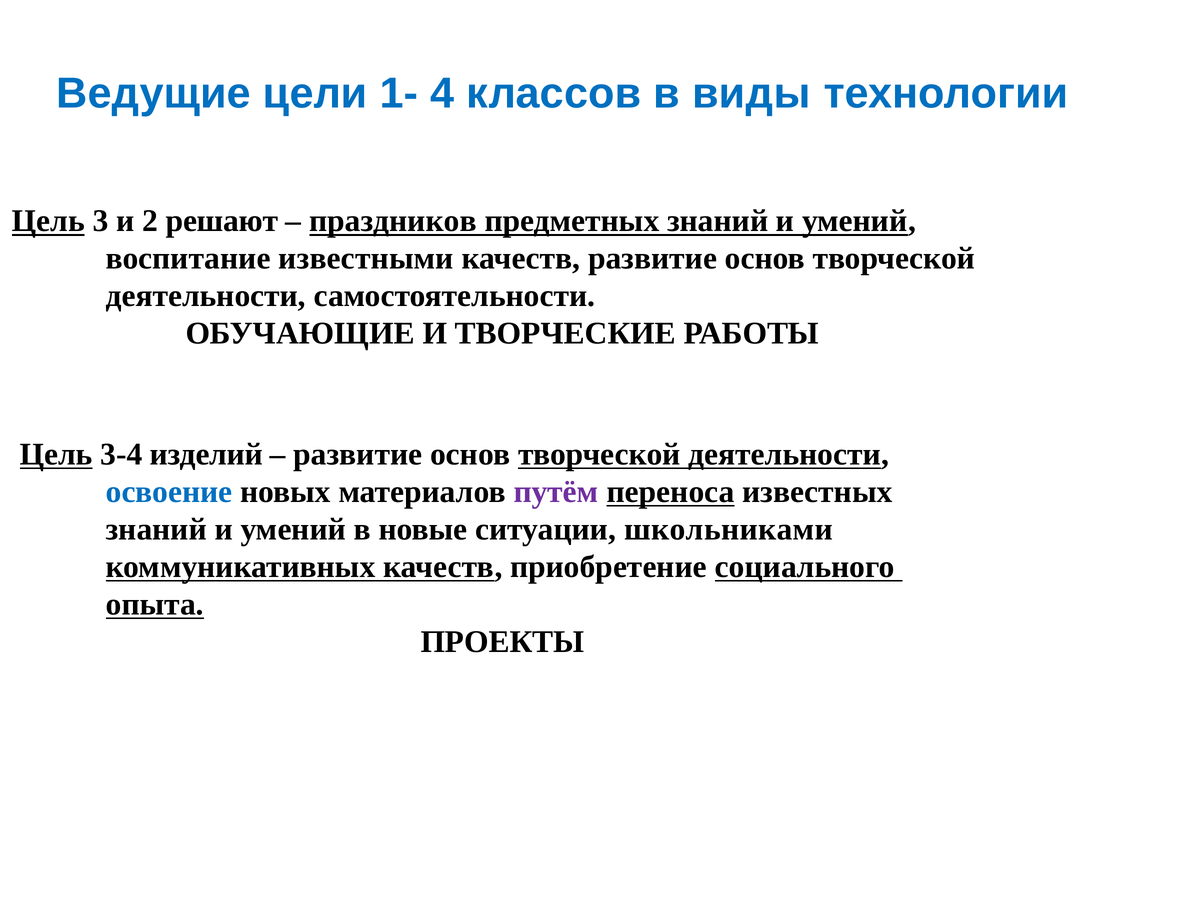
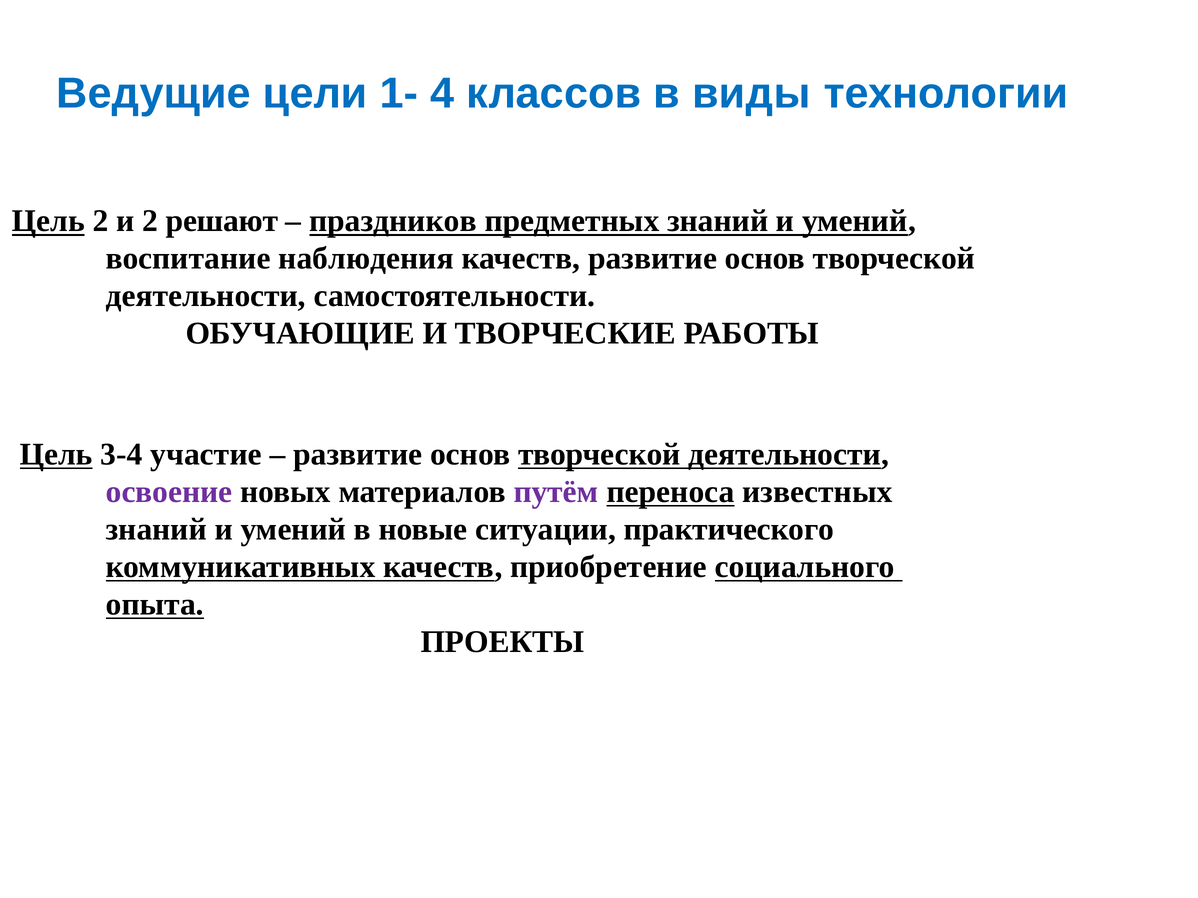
Цель 3: 3 -> 2
известными: известными -> наблюдения
изделий: изделий -> участие
освоение colour: blue -> purple
школьниками: школьниками -> практического
